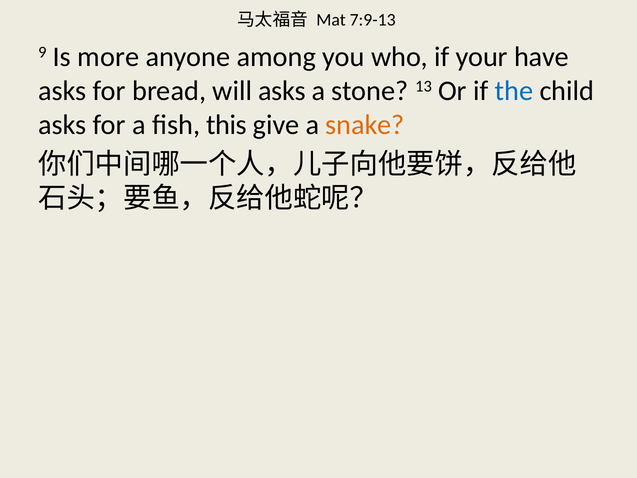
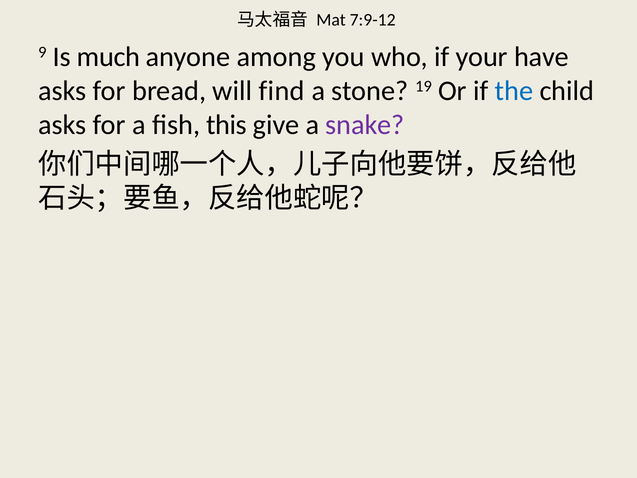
7:9-13: 7:9-13 -> 7:9-12
more: more -> much
will asks: asks -> find
13: 13 -> 19
snake colour: orange -> purple
